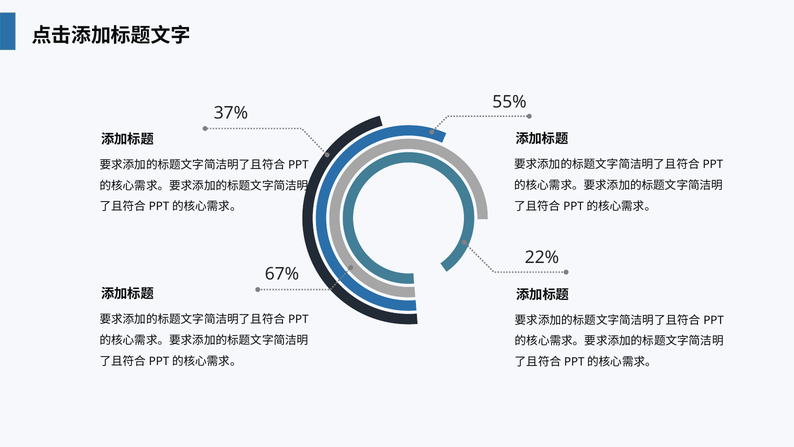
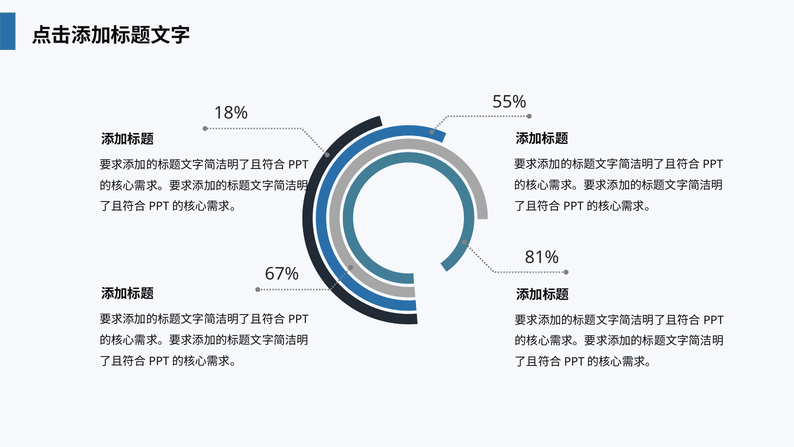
37%: 37% -> 18%
22%: 22% -> 81%
